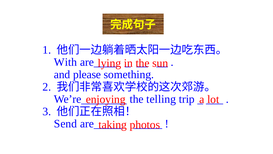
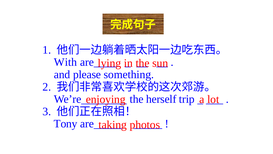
telling: telling -> herself
Send: Send -> Tony
